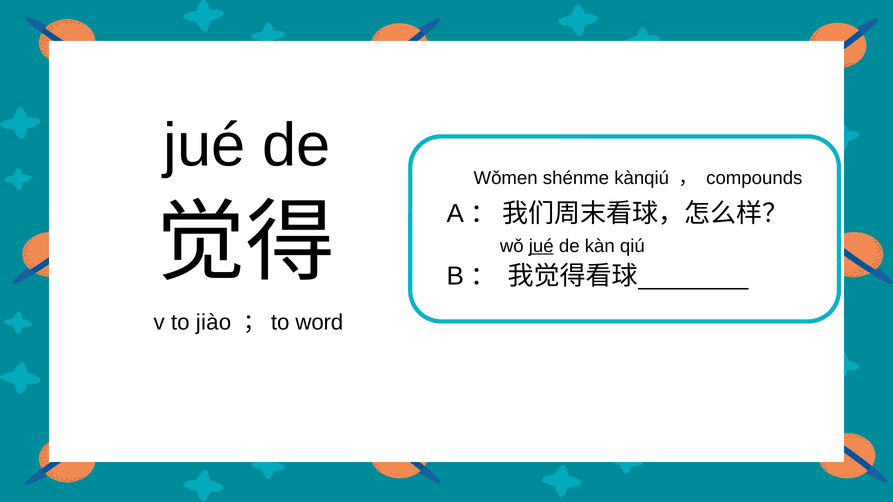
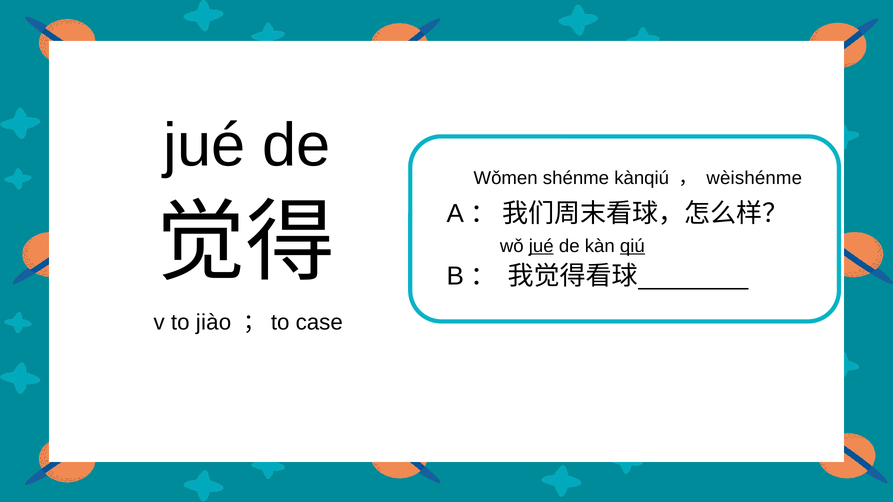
compounds: compounds -> wèishénme
qiú underline: none -> present
word: word -> case
